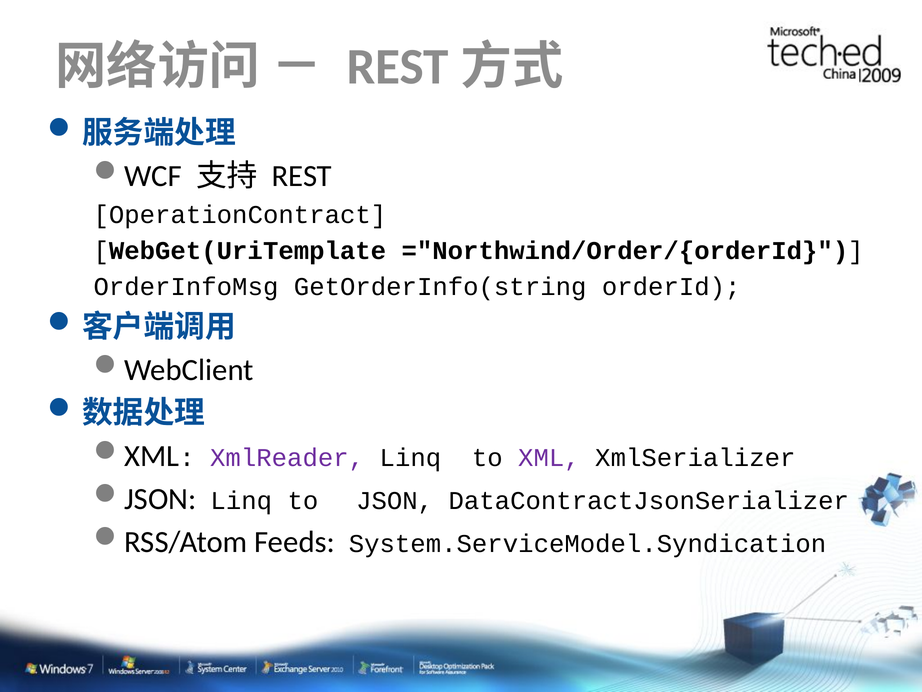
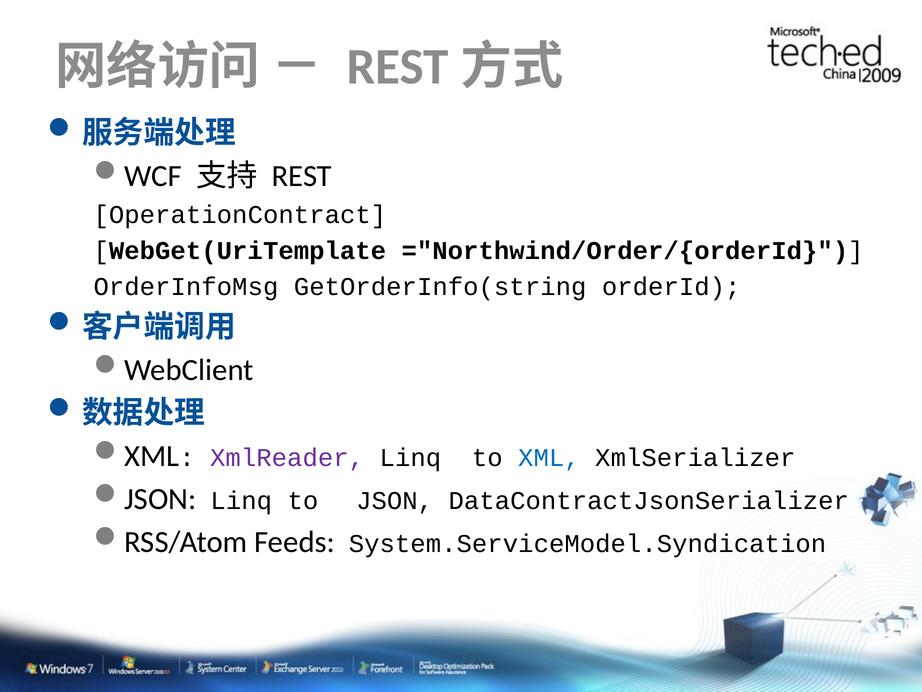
XML at (549, 458) colour: purple -> blue
